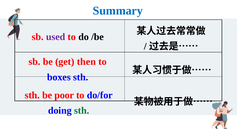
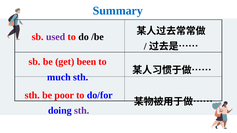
then: then -> been
boxes: boxes -> much
sth at (82, 111) colour: green -> purple
